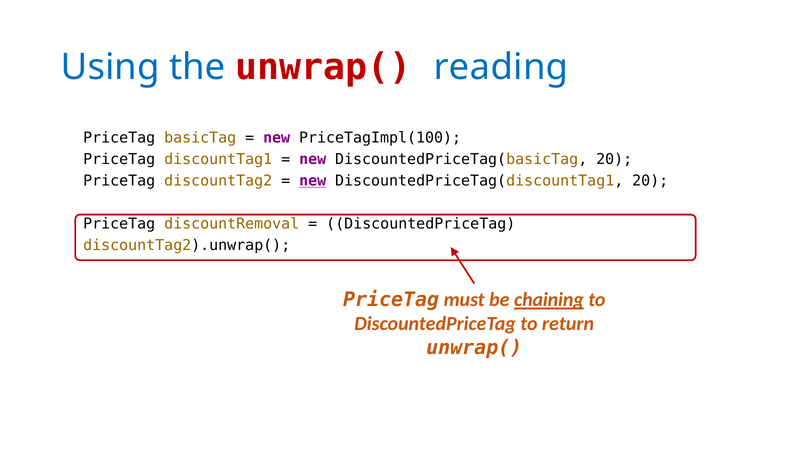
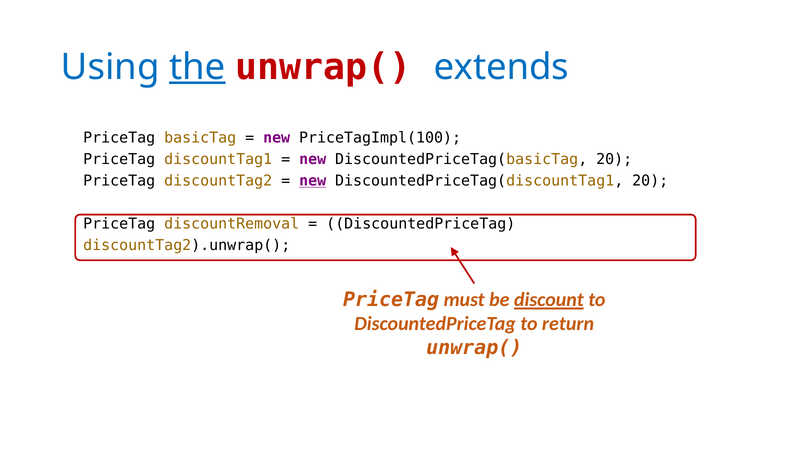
the underline: none -> present
reading: reading -> extends
chaining: chaining -> discount
